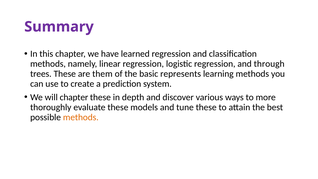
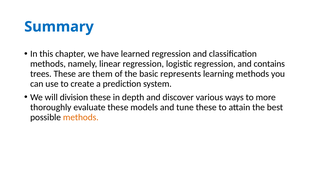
Summary colour: purple -> blue
through: through -> contains
will chapter: chapter -> division
